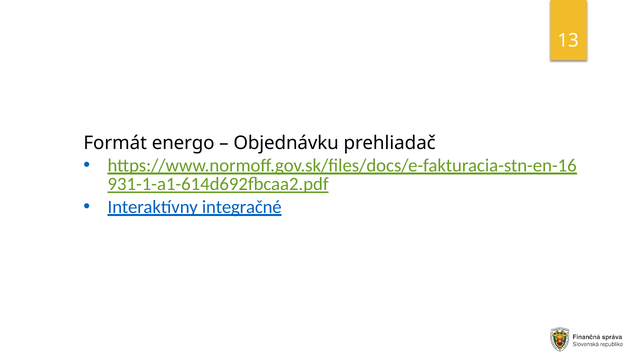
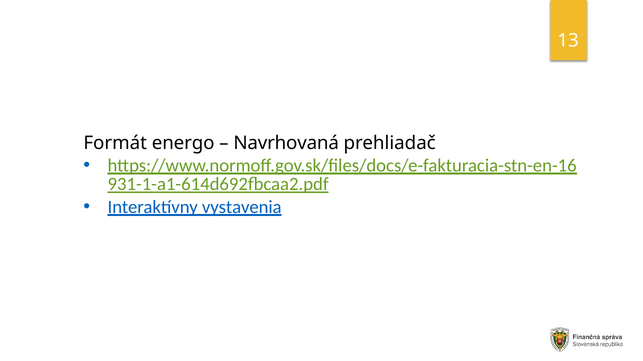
Objednávku: Objednávku -> Navrhovaná
integračné: integračné -> vystavenia
